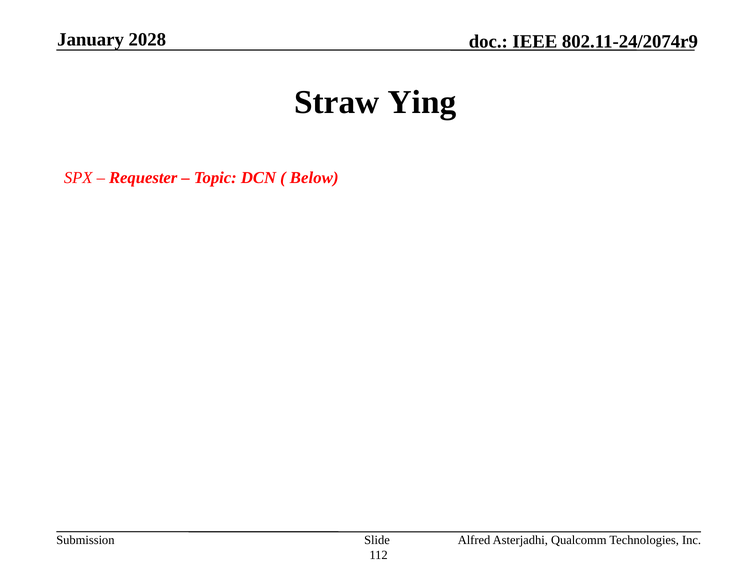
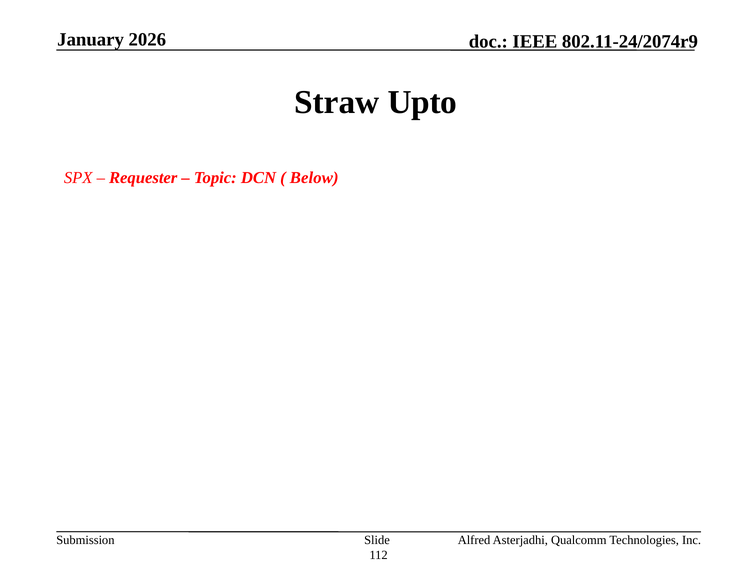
2028: 2028 -> 2026
Ying: Ying -> Upto
